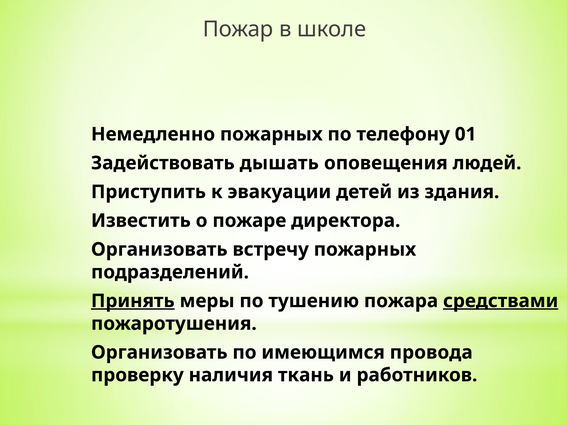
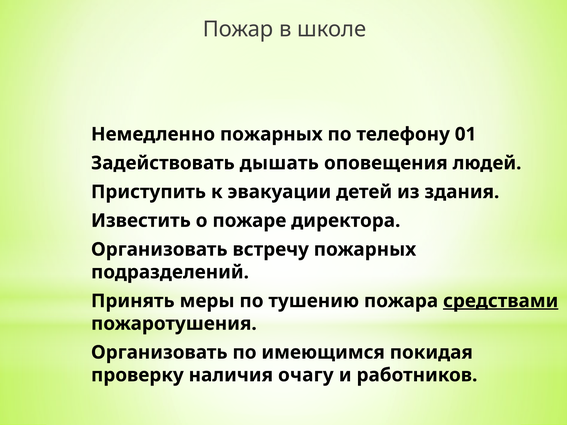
Принять underline: present -> none
провода: провода -> покидая
ткань: ткань -> очагу
